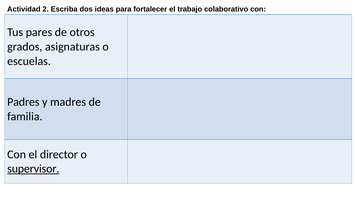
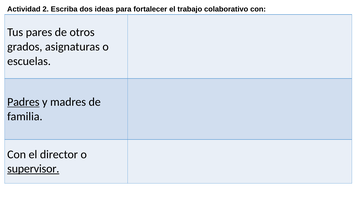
Padres underline: none -> present
